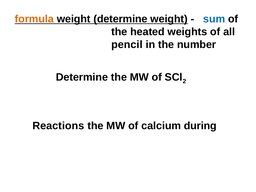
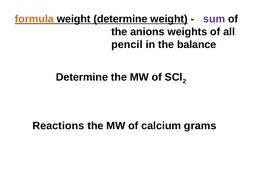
sum colour: blue -> purple
heated: heated -> anions
number: number -> balance
during: during -> grams
